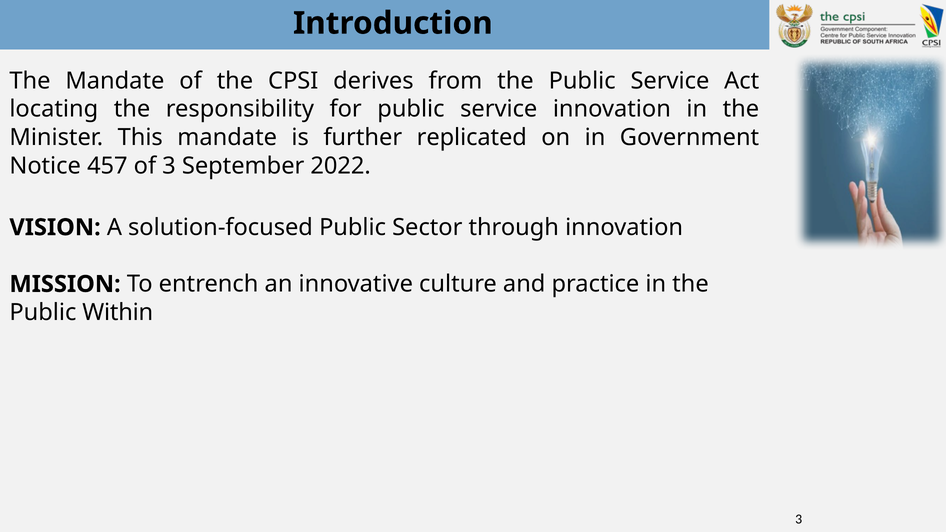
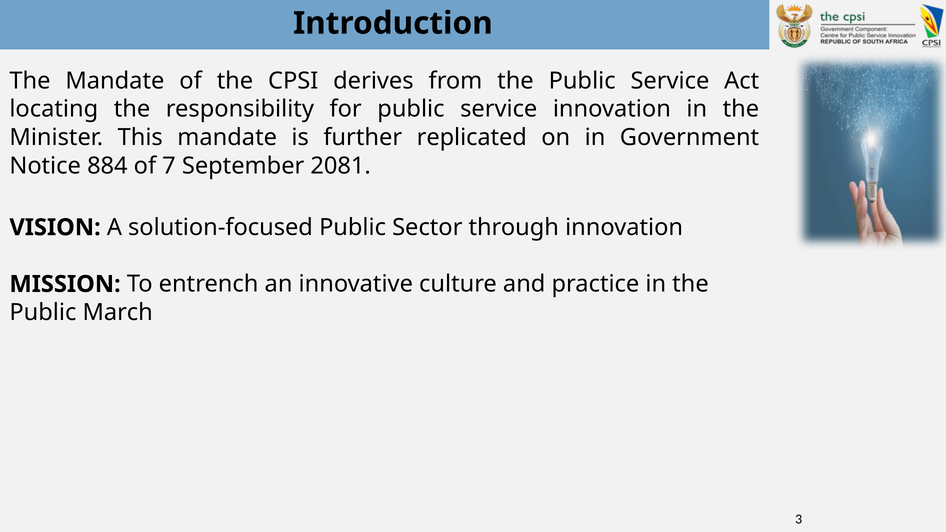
457: 457 -> 884
of 3: 3 -> 7
2022: 2022 -> 2081
Within: Within -> March
